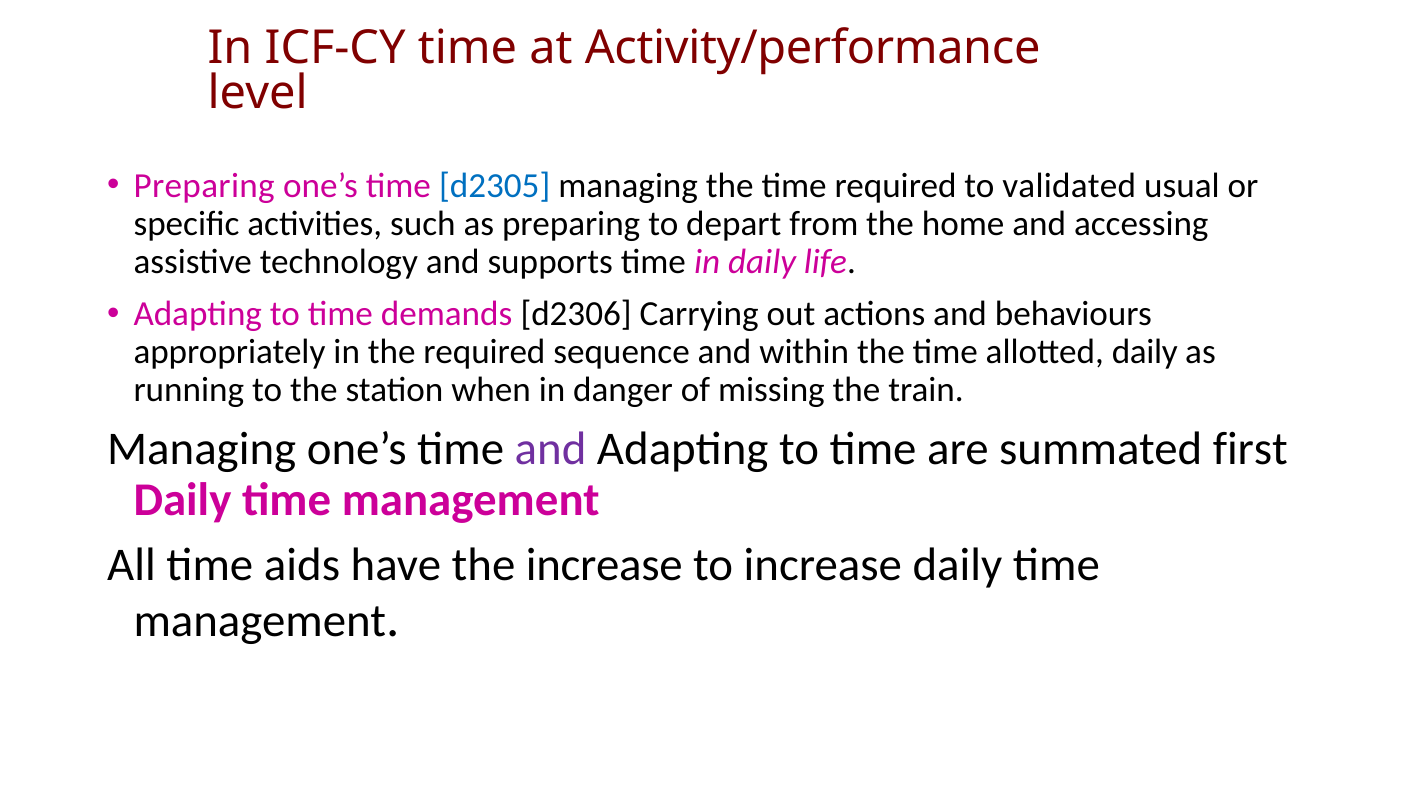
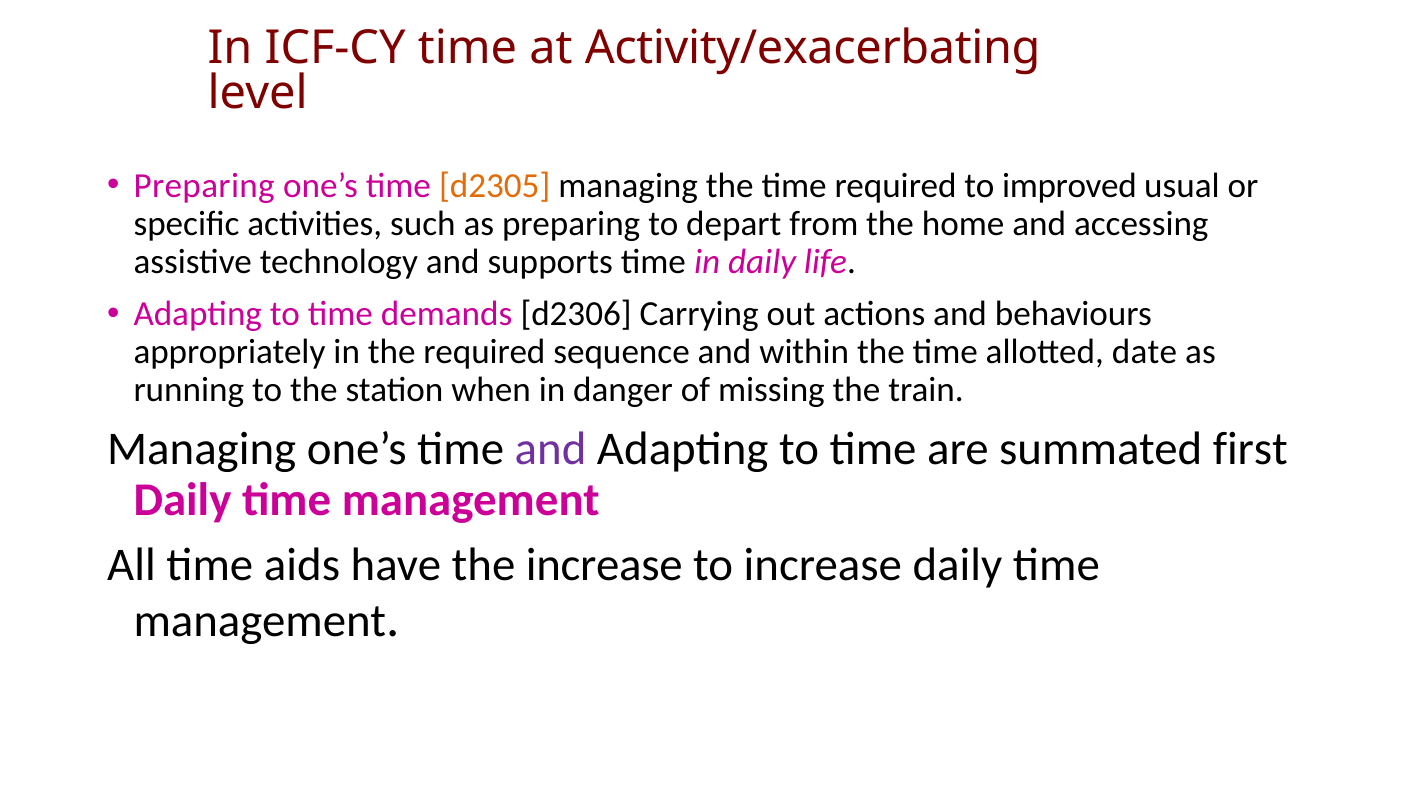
Activity/performance: Activity/performance -> Activity/exacerbating
d2305 colour: blue -> orange
validated: validated -> improved
allotted daily: daily -> date
